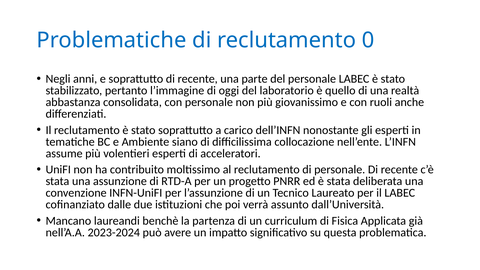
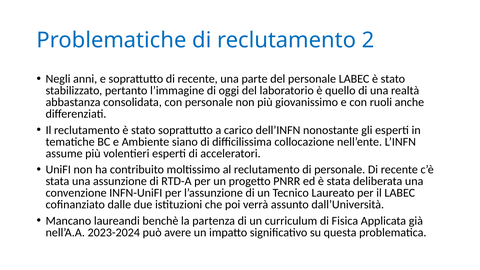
0: 0 -> 2
